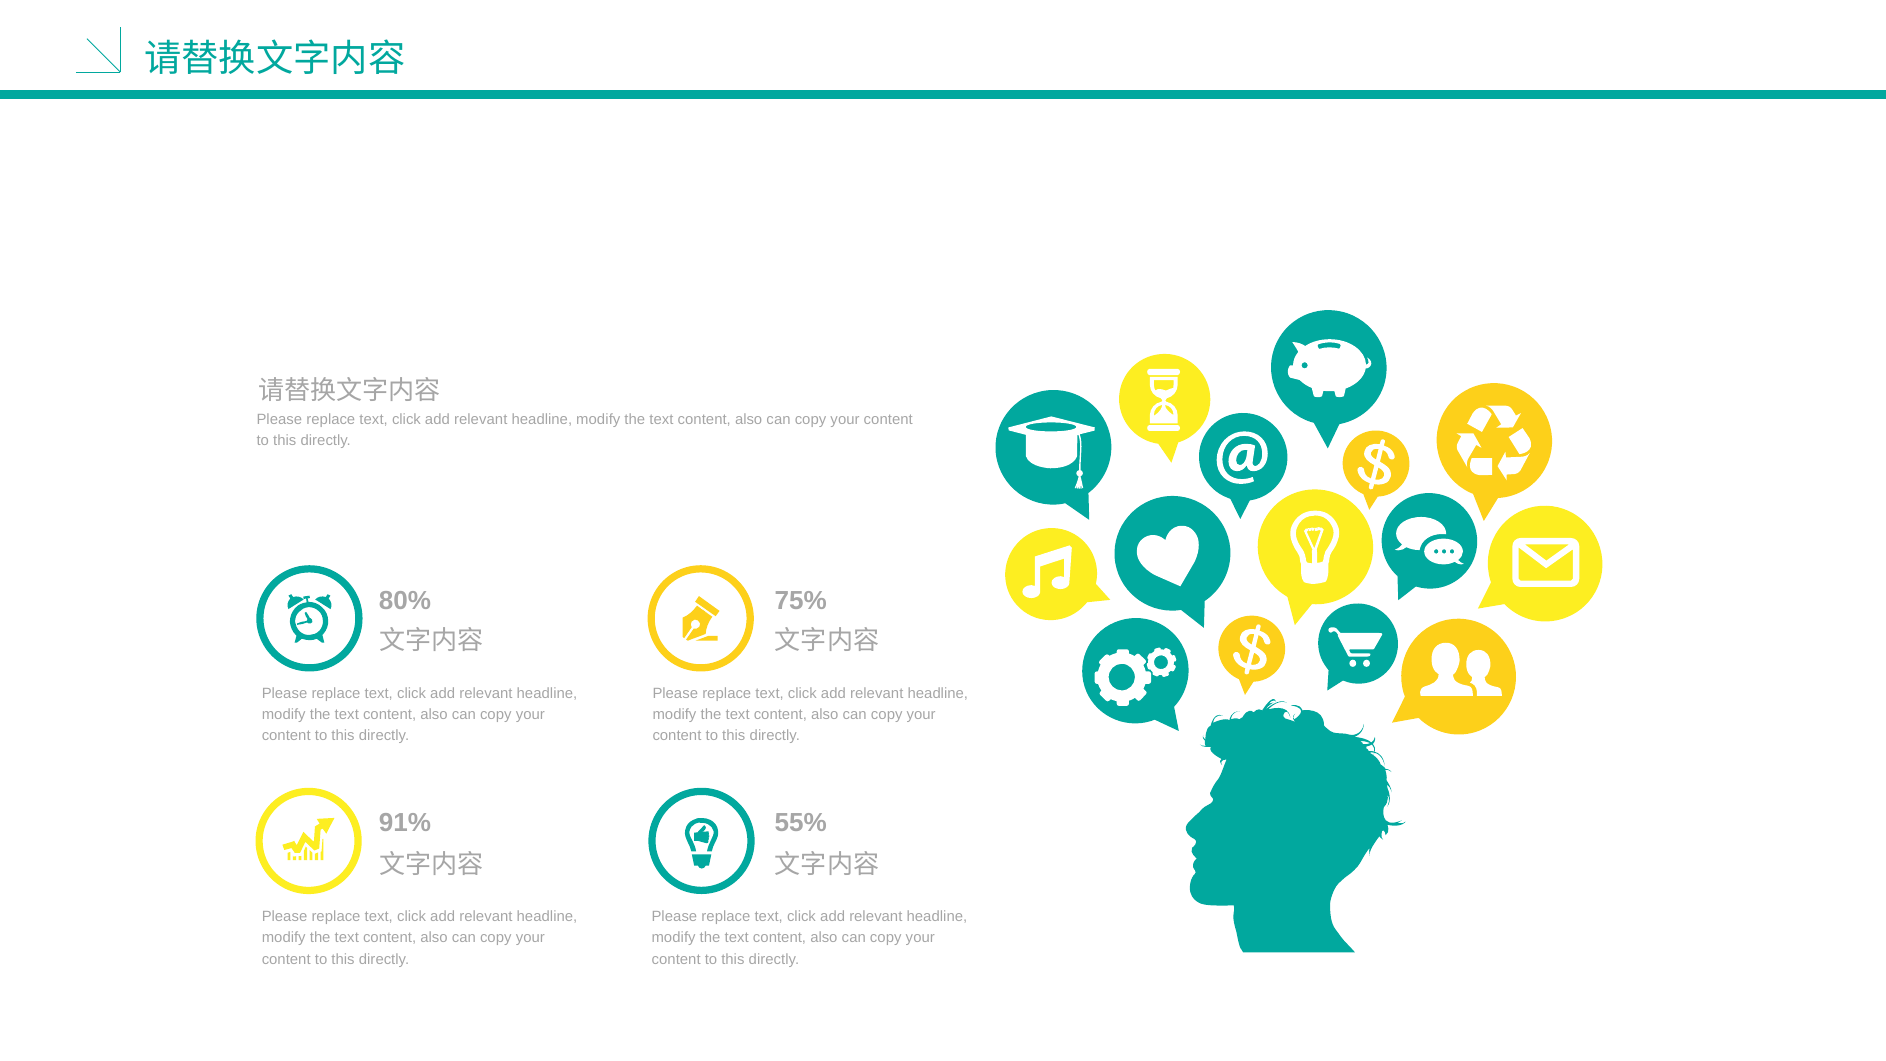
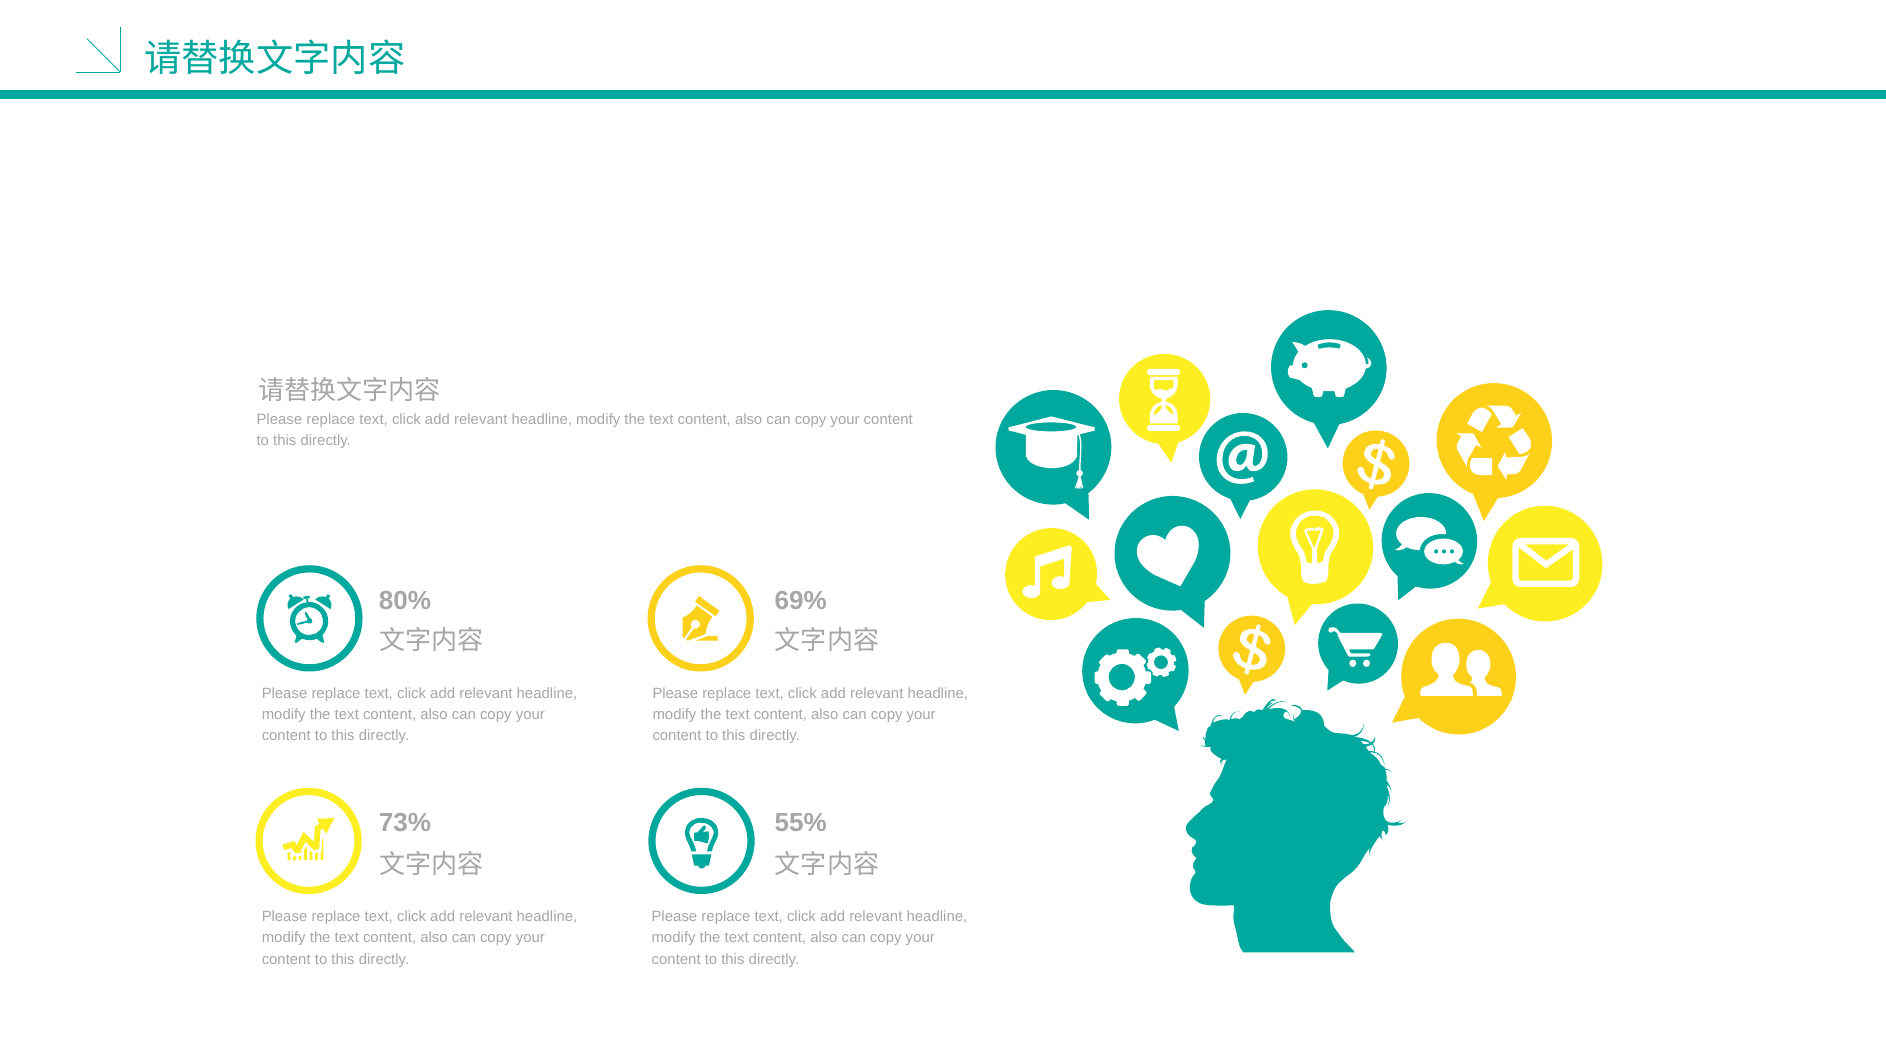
75%: 75% -> 69%
91%: 91% -> 73%
